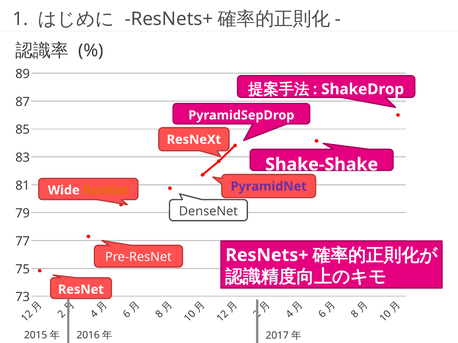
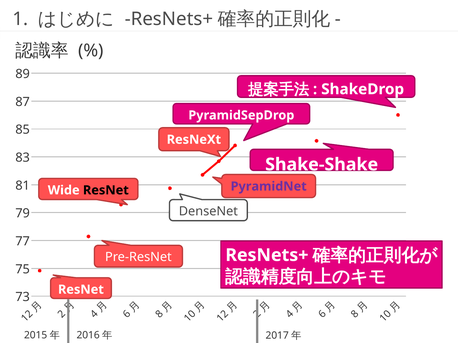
ResNet at (106, 190) colour: orange -> black
